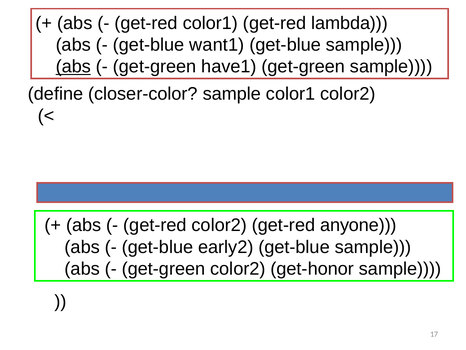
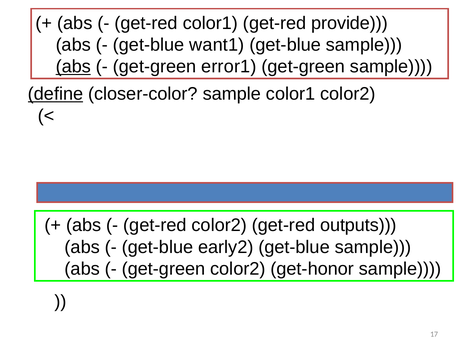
lambda: lambda -> provide
have1: have1 -> error1
define underline: none -> present
anyone: anyone -> outputs
